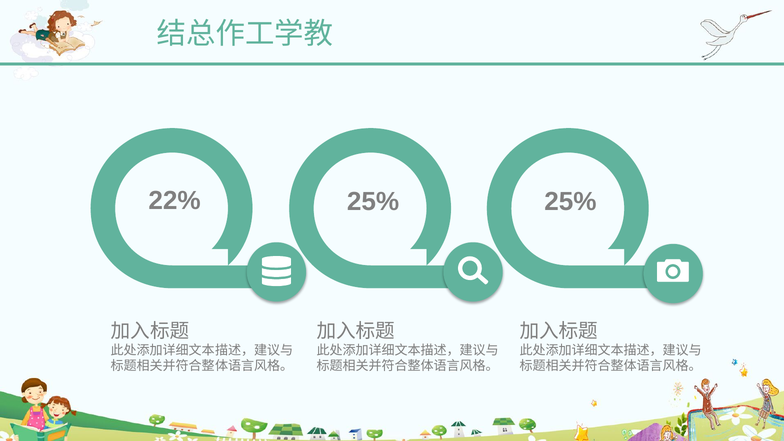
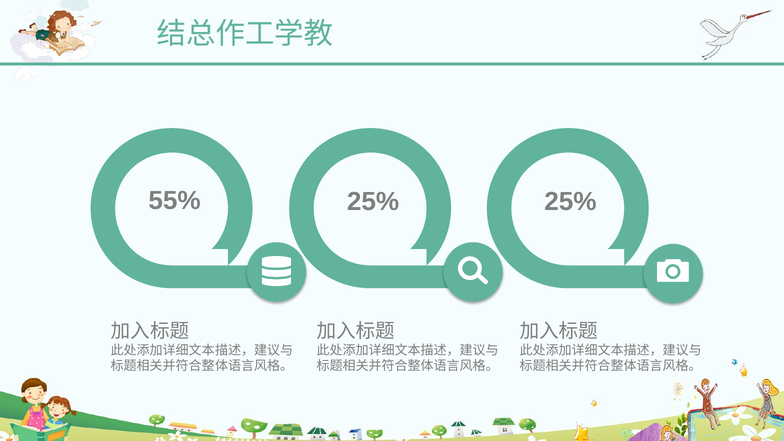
22%: 22% -> 55%
